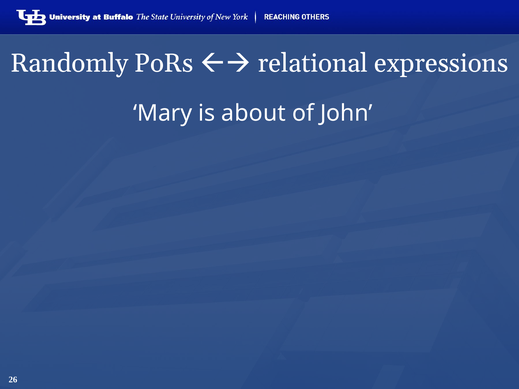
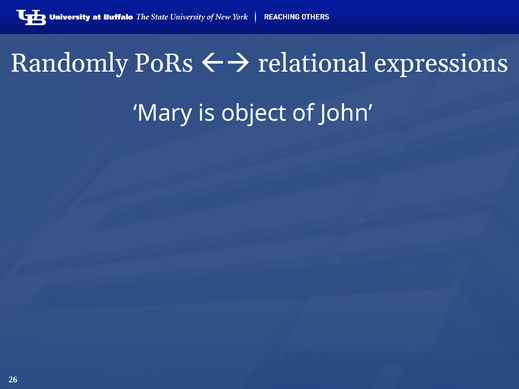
about: about -> object
